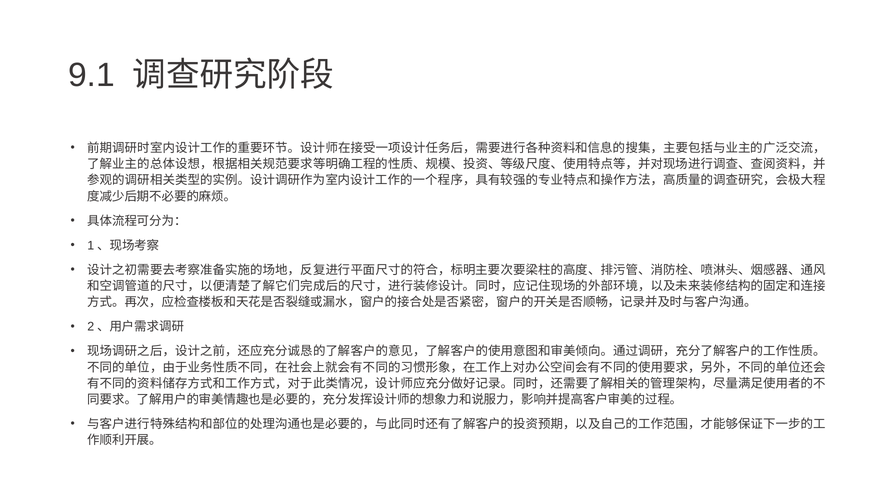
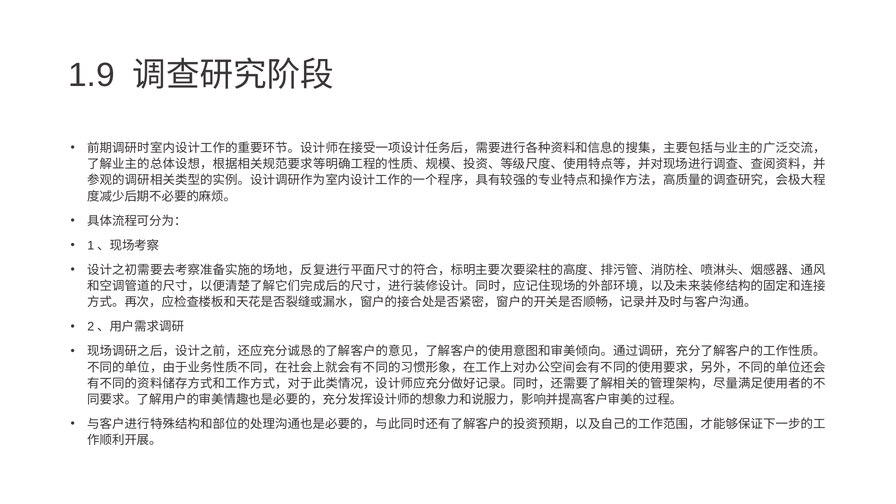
9.1: 9.1 -> 1.9
